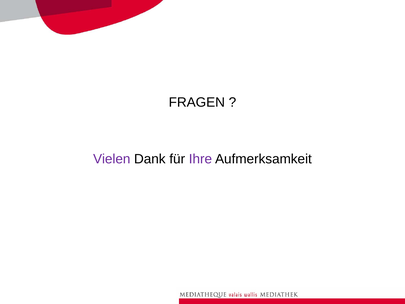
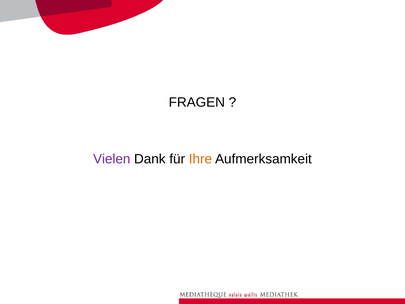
Ihre colour: purple -> orange
